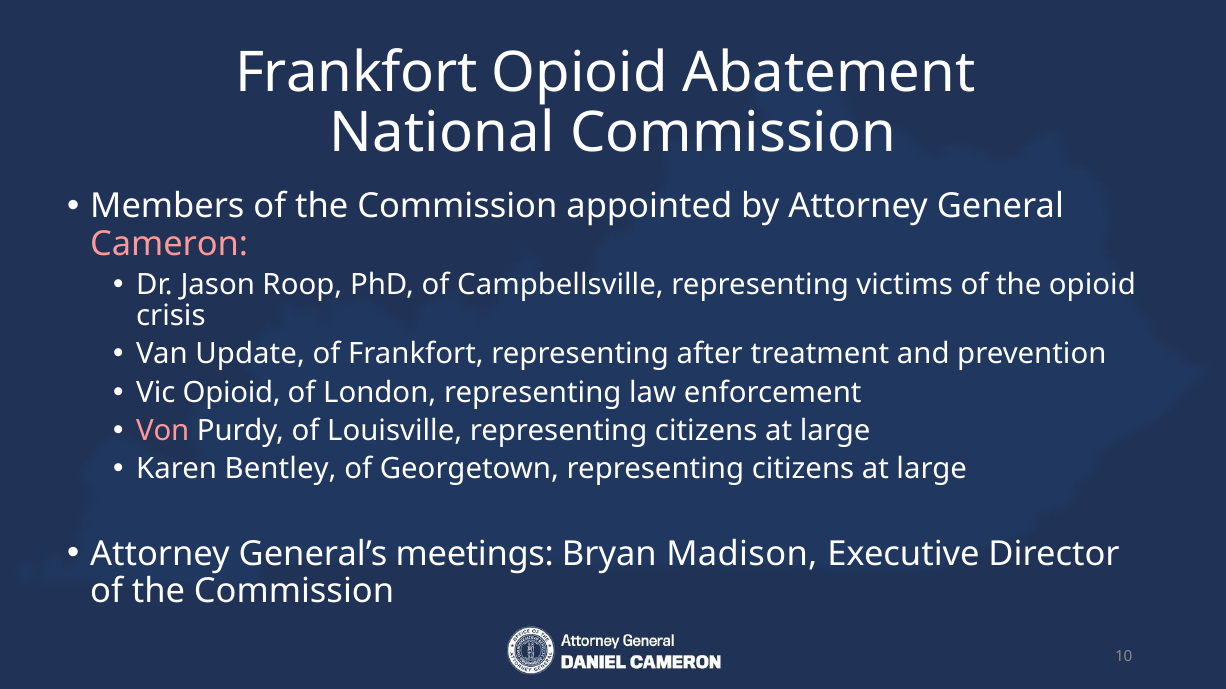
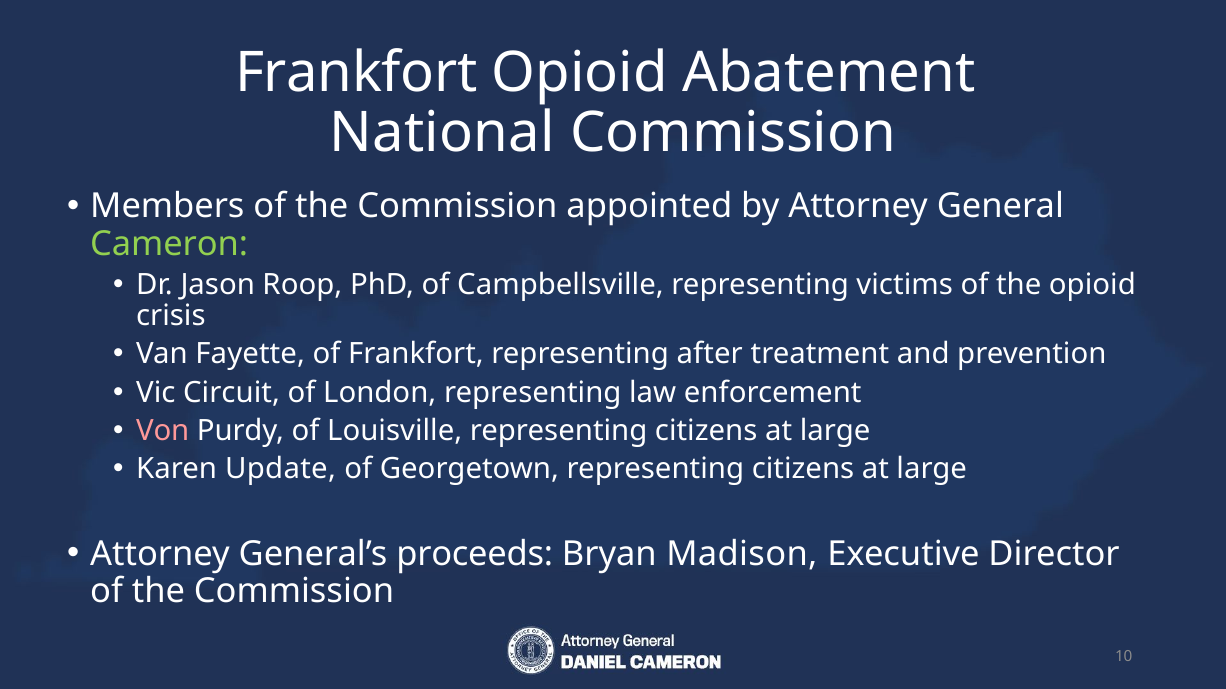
Cameron colour: pink -> light green
Update: Update -> Fayette
Vic Opioid: Opioid -> Circuit
Bentley: Bentley -> Update
meetings: meetings -> proceeds
